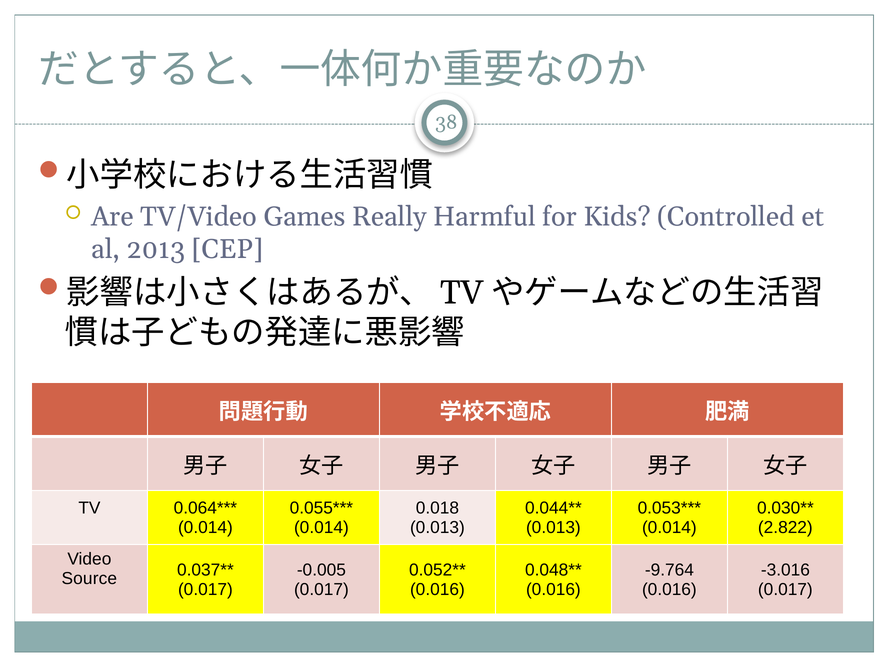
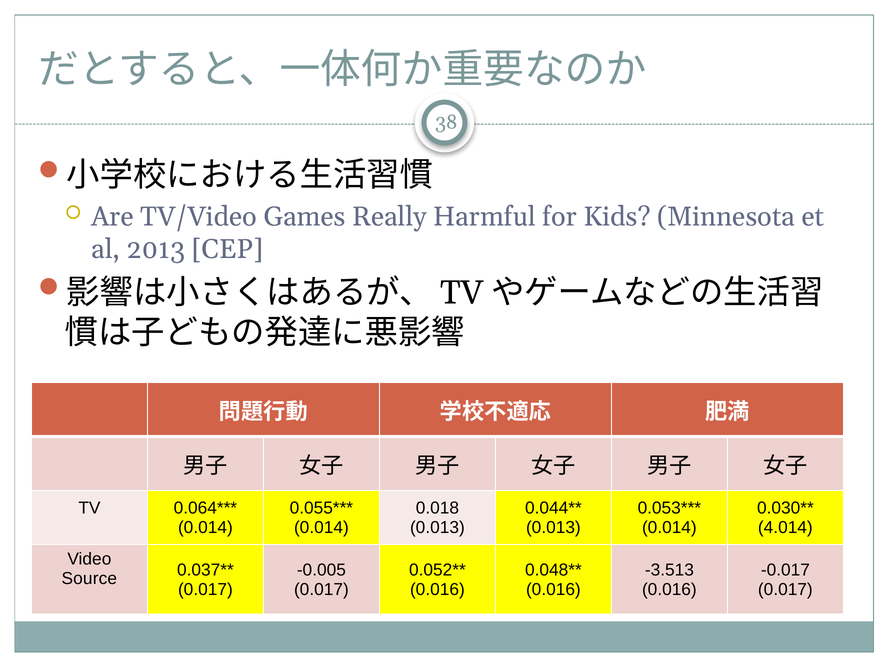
Controlled: Controlled -> Minnesota
2.822: 2.822 -> 4.014
-9.764: -9.764 -> -3.513
-3.016: -3.016 -> -0.017
